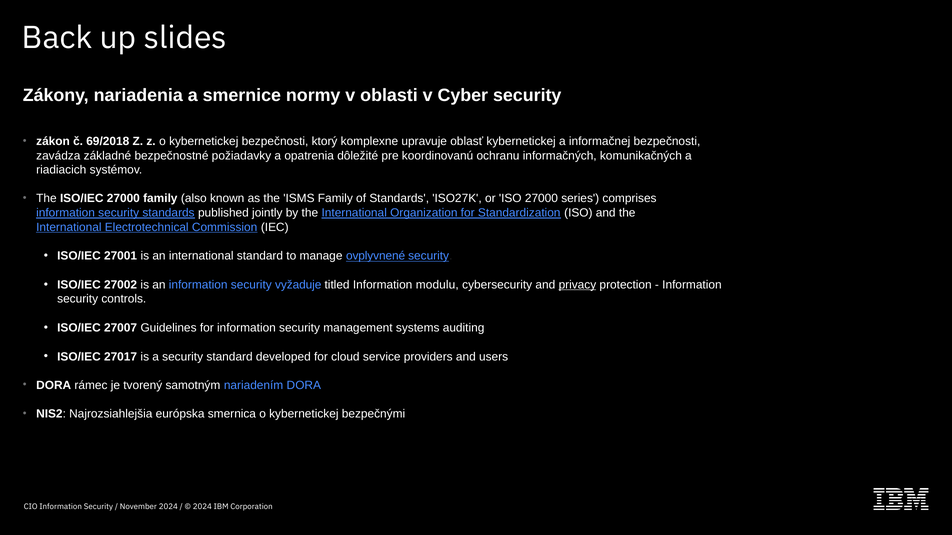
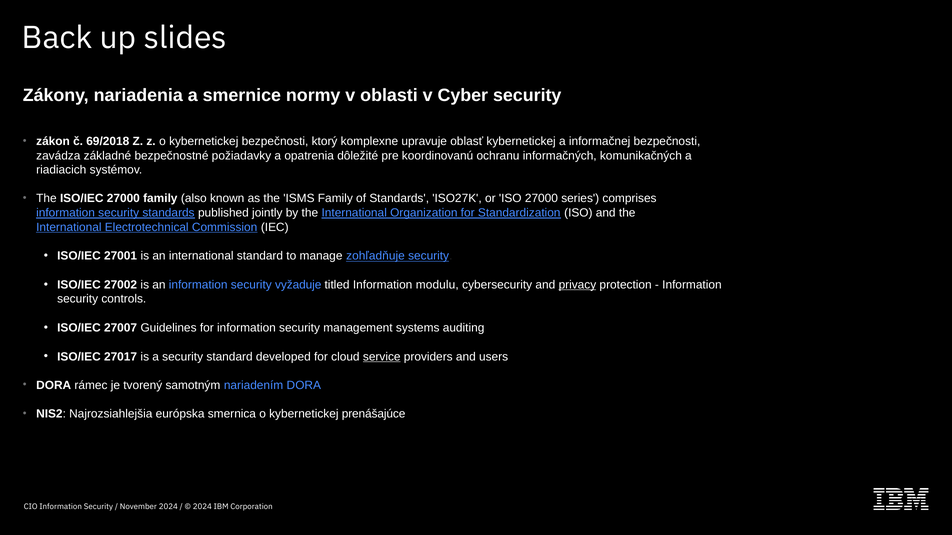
ovplyvnené: ovplyvnené -> zohľadňuje
service underline: none -> present
bezpečnými: bezpečnými -> prenášajúce
